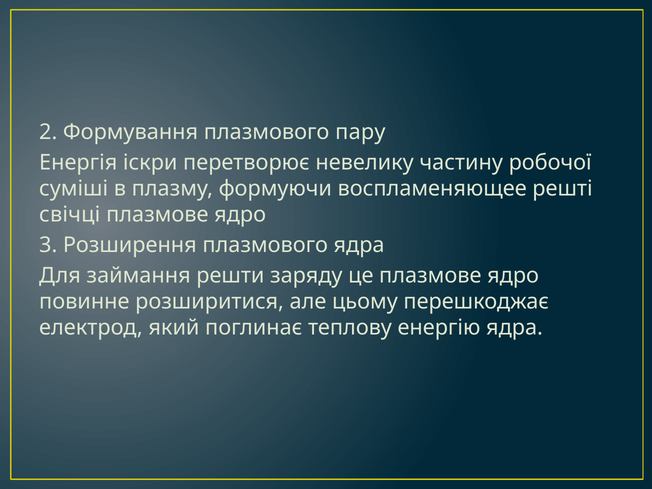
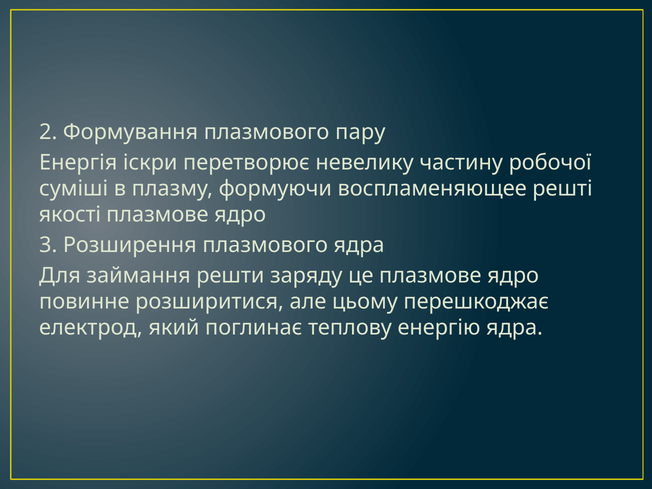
свічці: свічці -> якості
